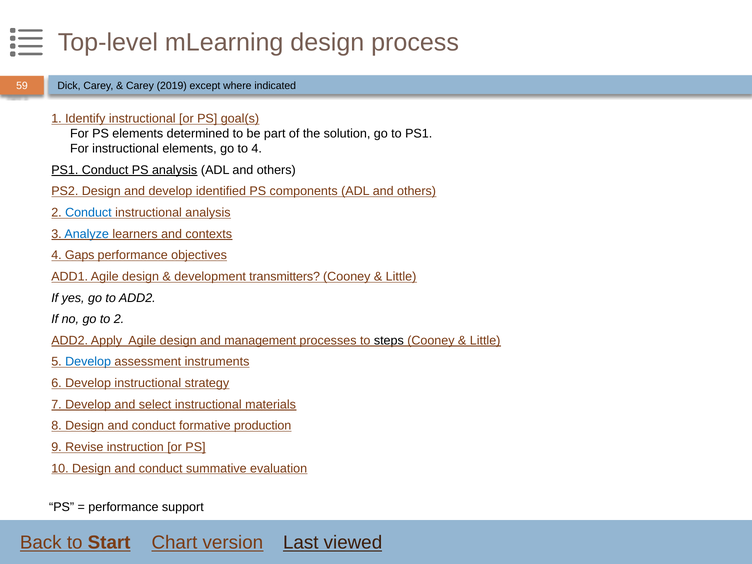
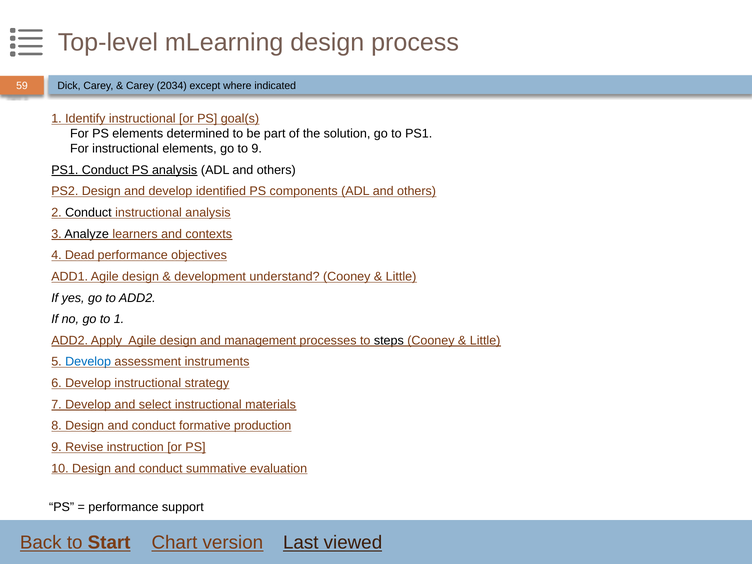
2019: 2019 -> 2034
to 4: 4 -> 9
Conduct at (88, 213) colour: blue -> black
Analyze colour: blue -> black
Gaps: Gaps -> Dead
transmitters: transmitters -> understand
to 2: 2 -> 1
